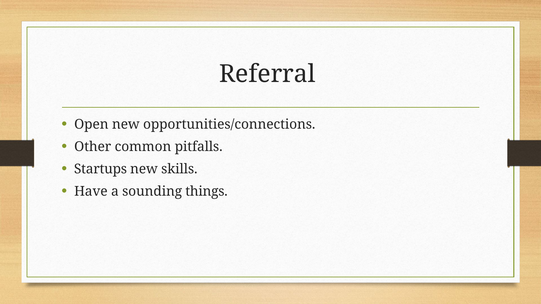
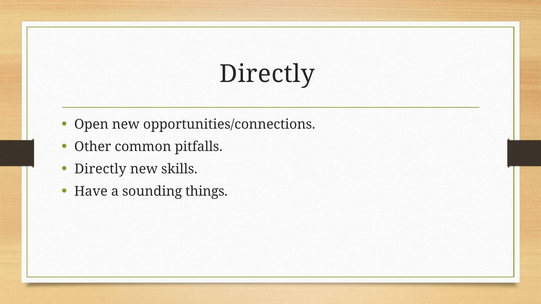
Referral at (267, 74): Referral -> Directly
Startups at (100, 169): Startups -> Directly
